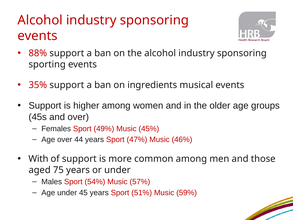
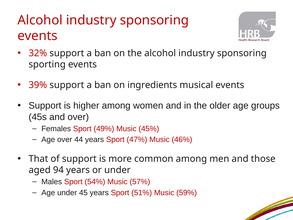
88%: 88% -> 32%
35%: 35% -> 39%
With: With -> That
75: 75 -> 94
